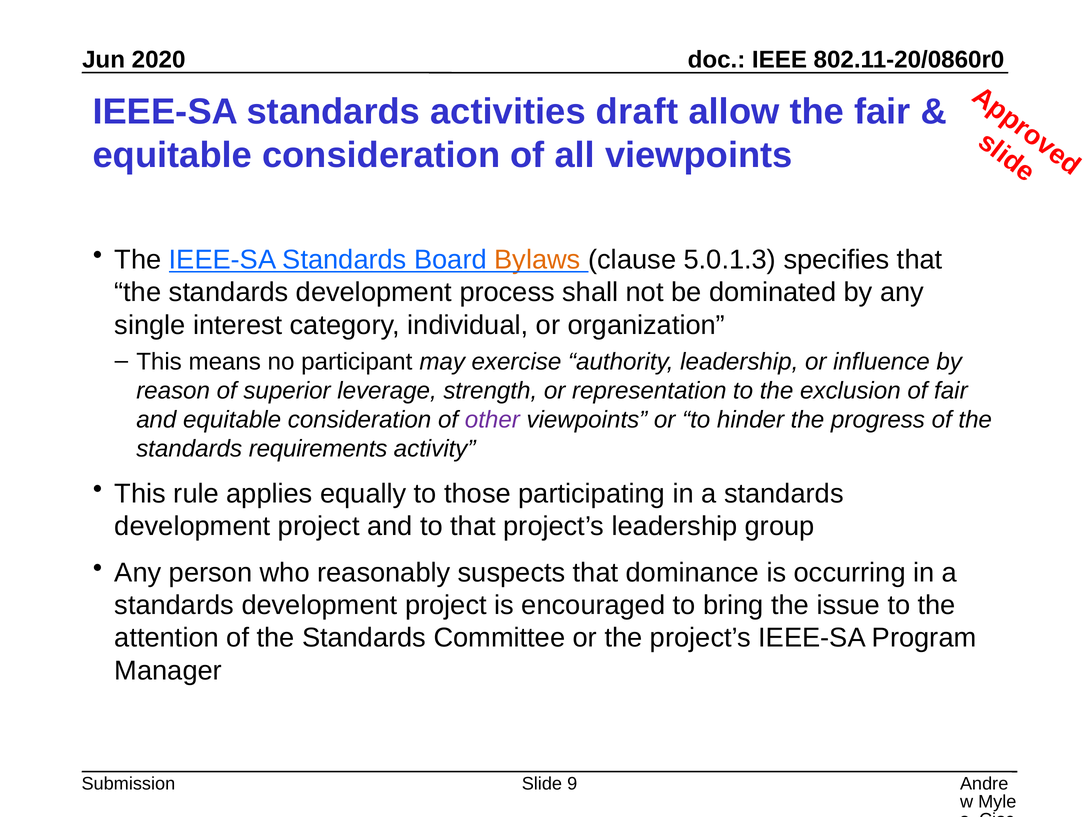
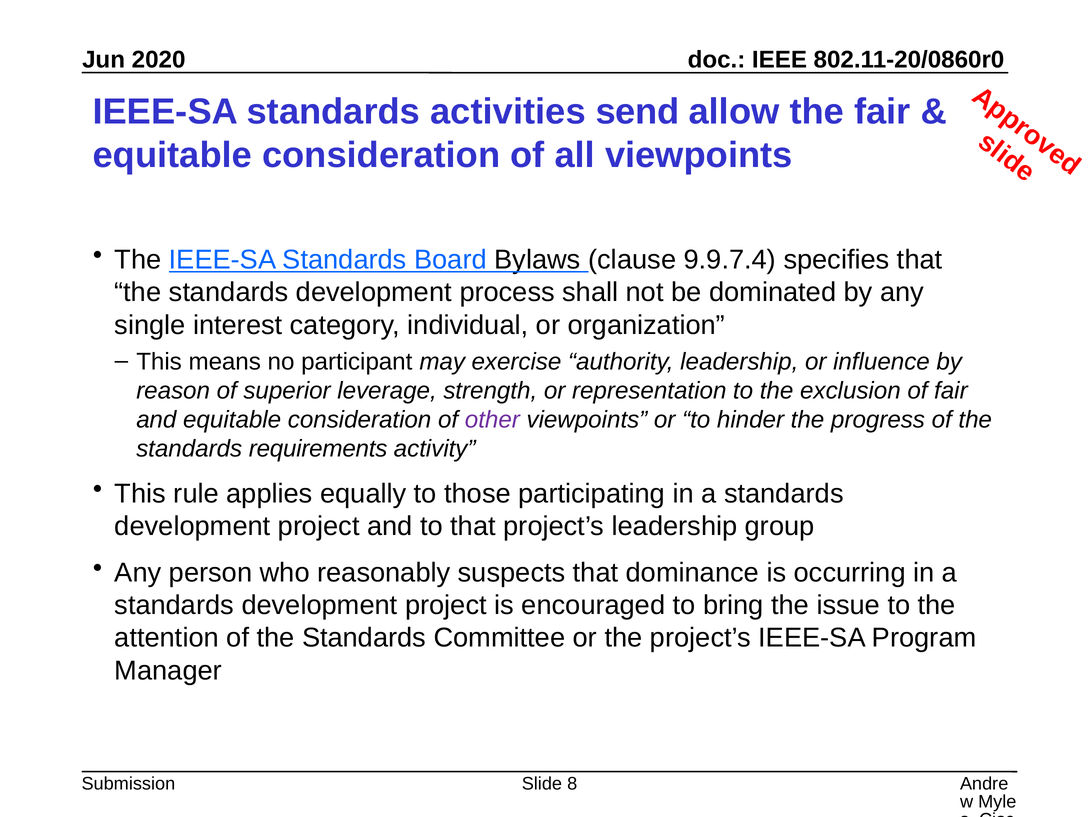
draft: draft -> send
Bylaws colour: orange -> black
5.0.1.3: 5.0.1.3 -> 9.9.7.4
9: 9 -> 8
